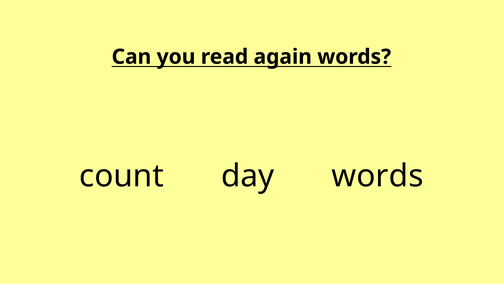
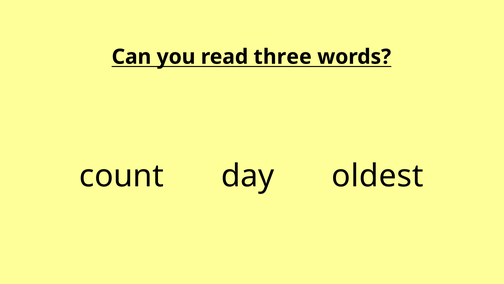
again: again -> three
day words: words -> oldest
